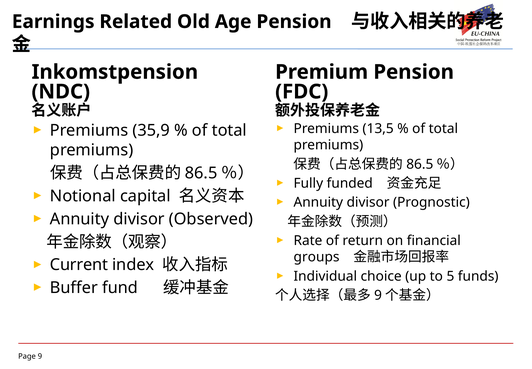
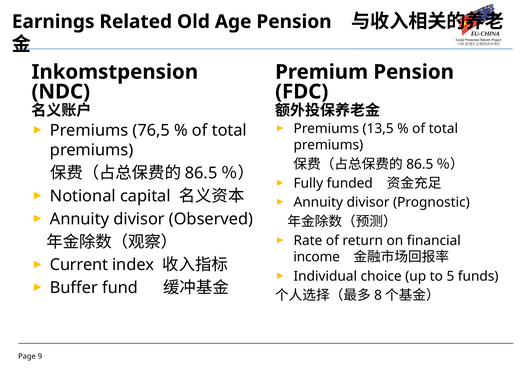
35,9: 35,9 -> 76,5
groups: groups -> income
9 at (378, 295): 9 -> 8
